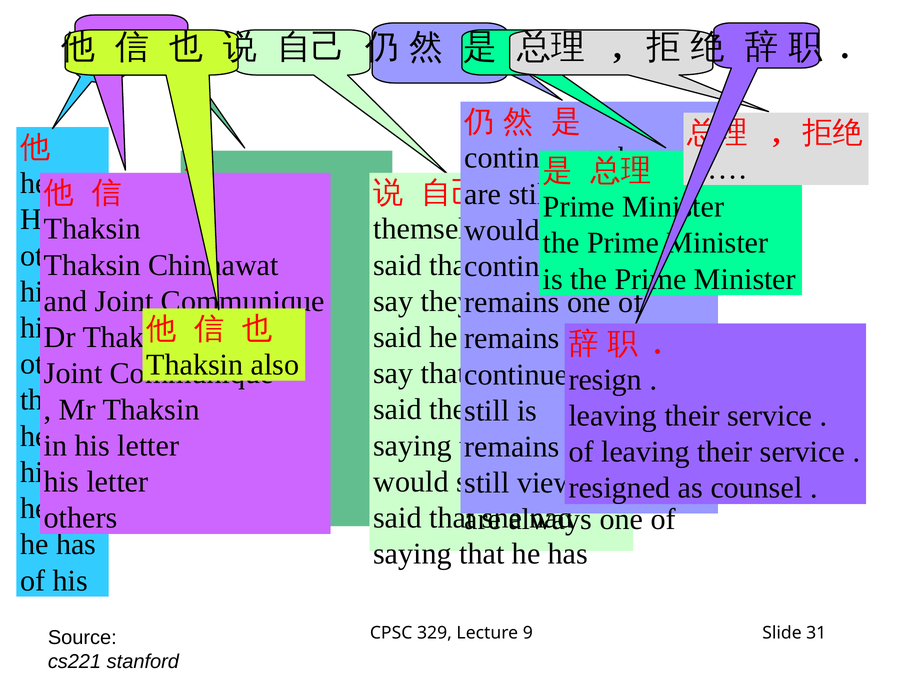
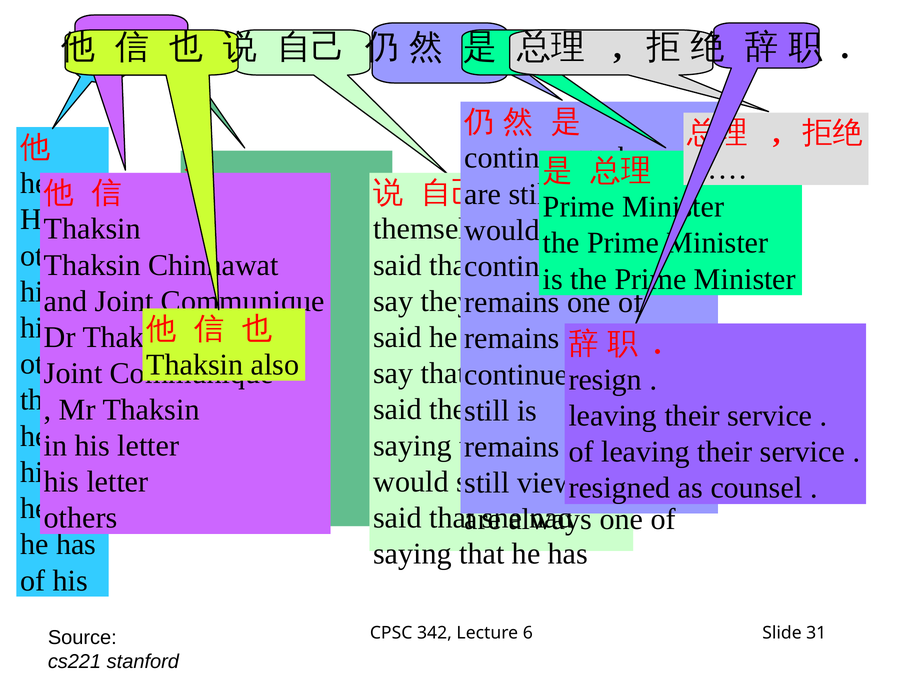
329: 329 -> 342
9: 9 -> 6
